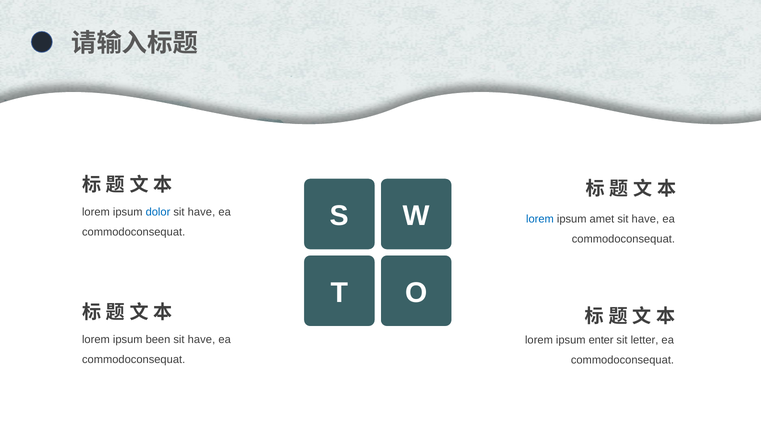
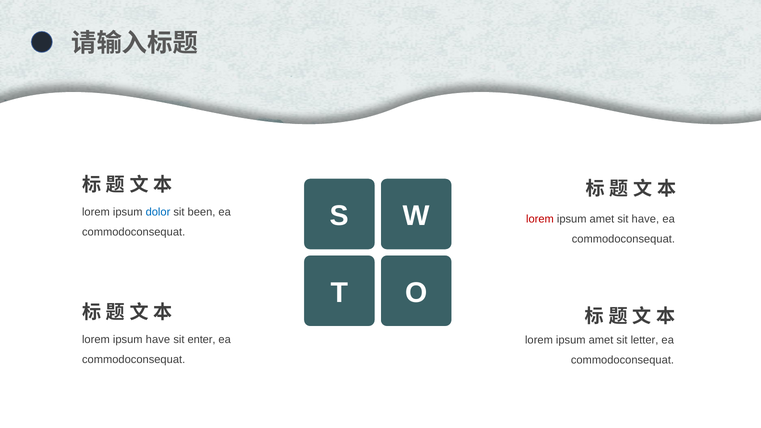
have at (201, 212): have -> been
lorem at (540, 219) colour: blue -> red
ipsum been: been -> have
have at (201, 340): have -> enter
enter at (601, 340): enter -> amet
